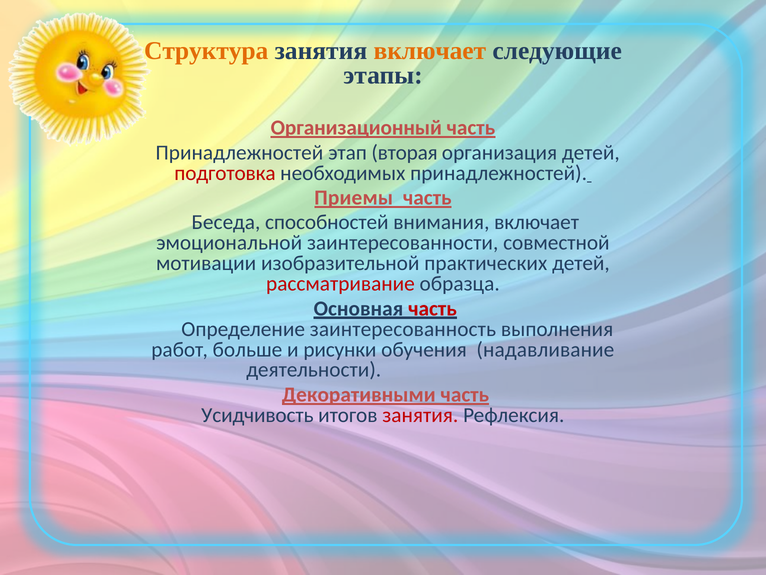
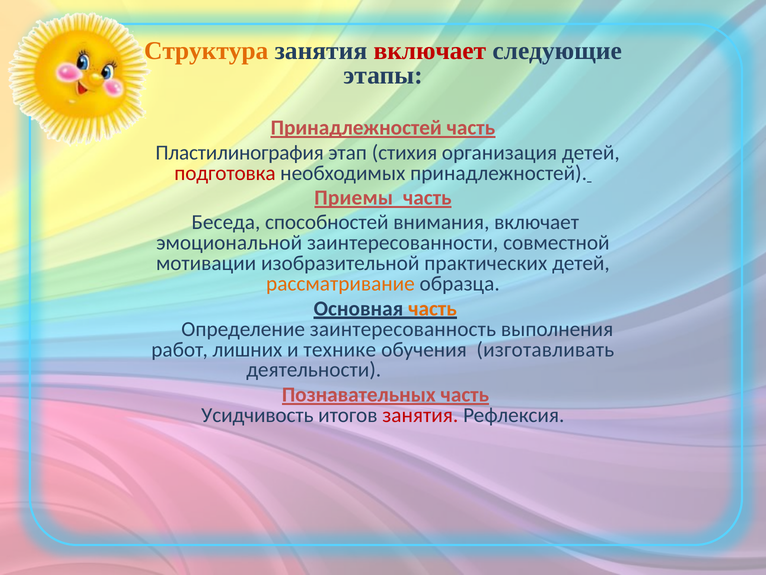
включает at (430, 51) colour: orange -> red
Организационный at (356, 128): Организационный -> Принадлежностей
Принадлежностей at (239, 152): Принадлежностей -> Пластилинография
вторая: вторая -> стихия
рассматривание colour: red -> orange
часть at (432, 308) colour: red -> orange
больше: больше -> лишних
рисунки: рисунки -> технике
надавливание: надавливание -> изготавливать
Декоративными: Декоративными -> Познавательных
